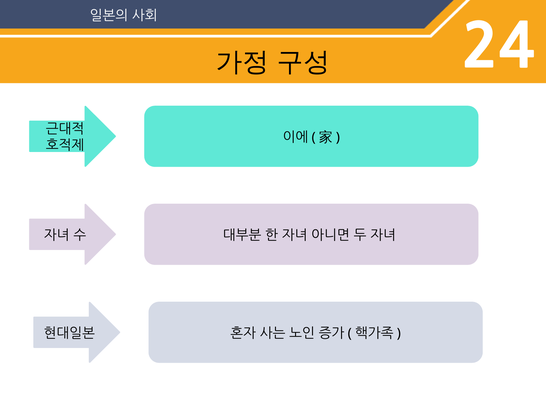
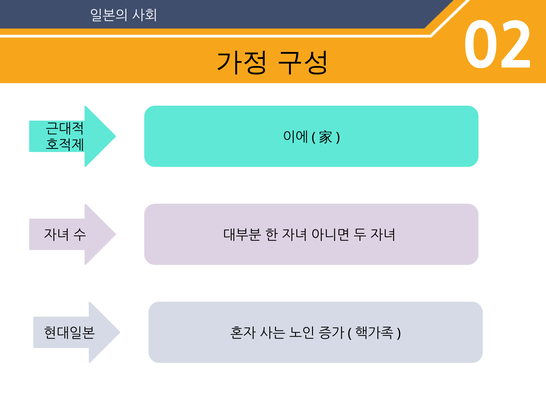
24: 24 -> 02
